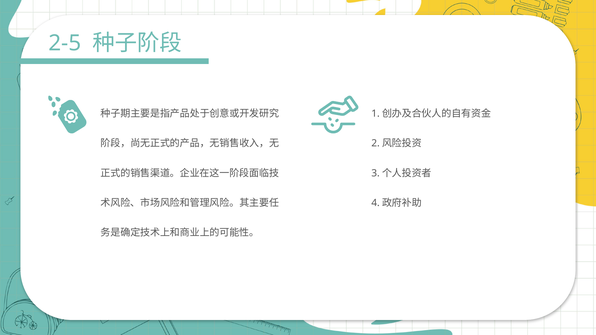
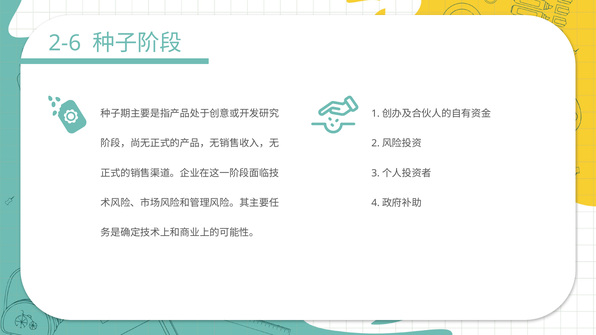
2-5: 2-5 -> 2-6
